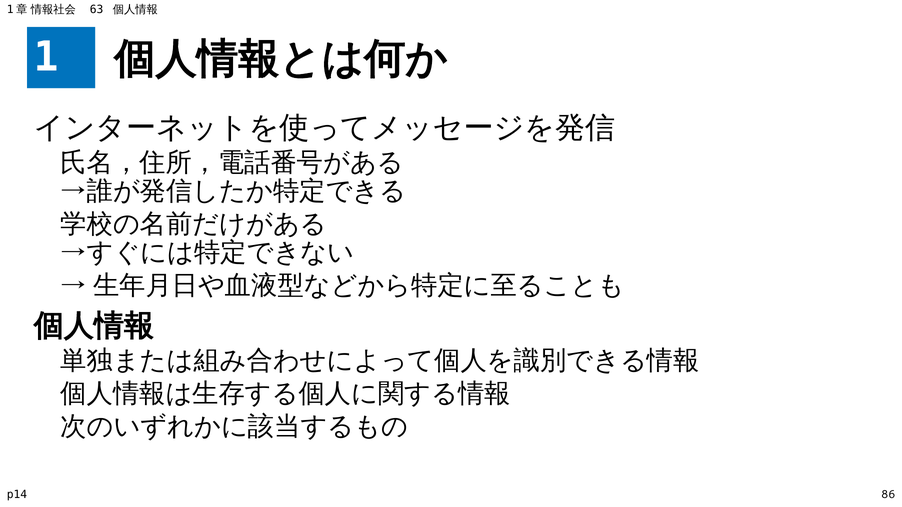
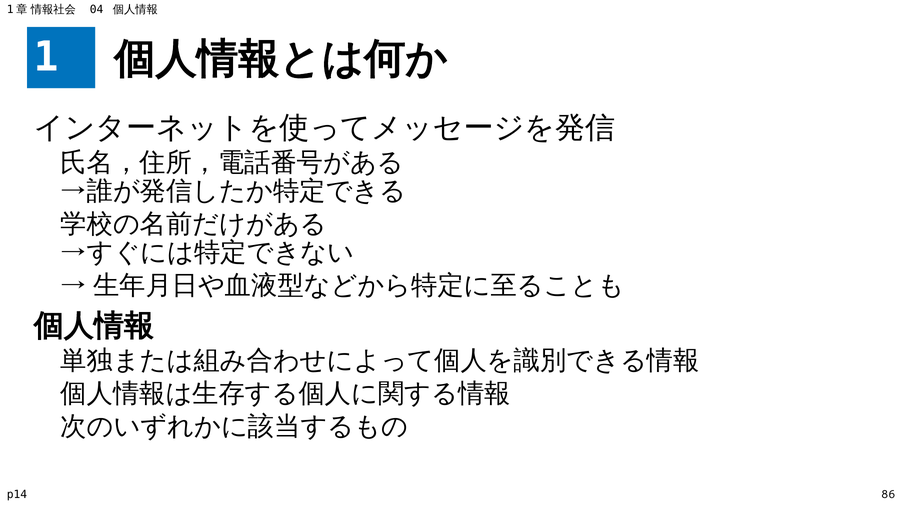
63: 63 -> 04
